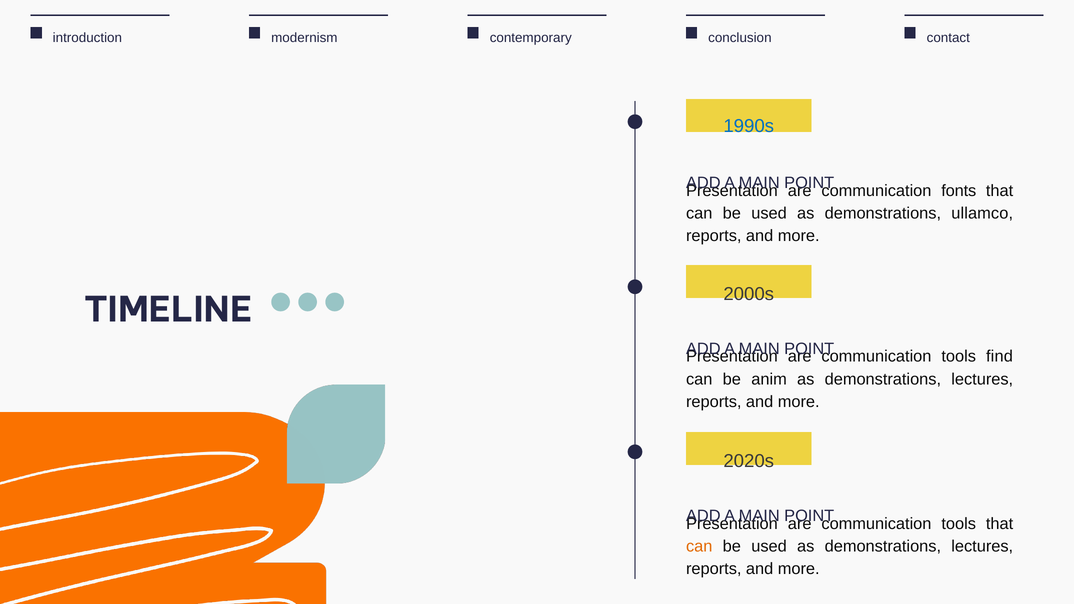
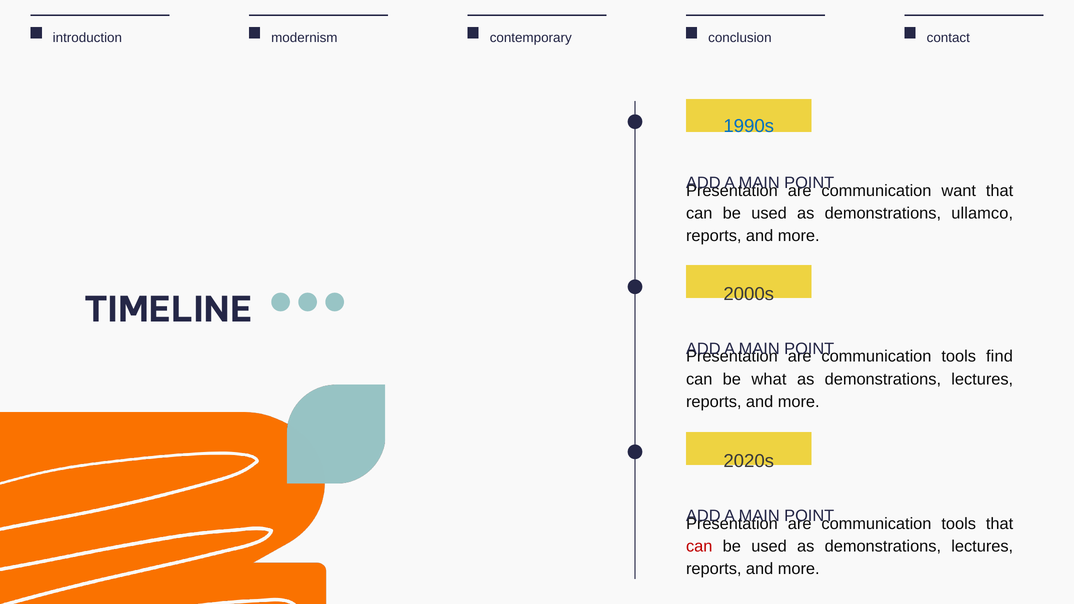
fonts: fonts -> want
anim: anim -> what
can at (699, 546) colour: orange -> red
